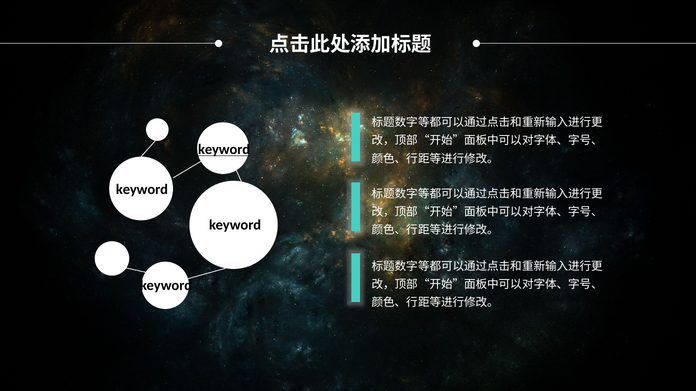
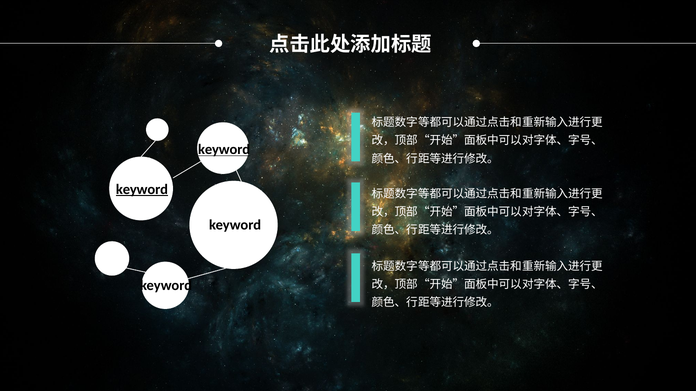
keyword at (142, 190) underline: none -> present
